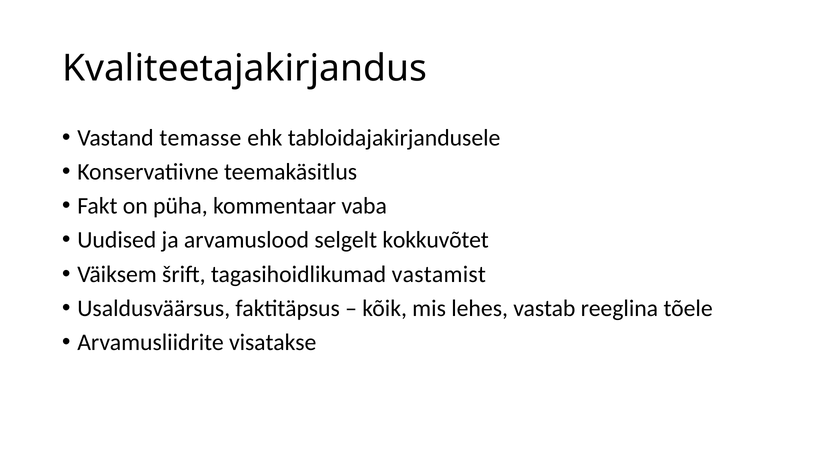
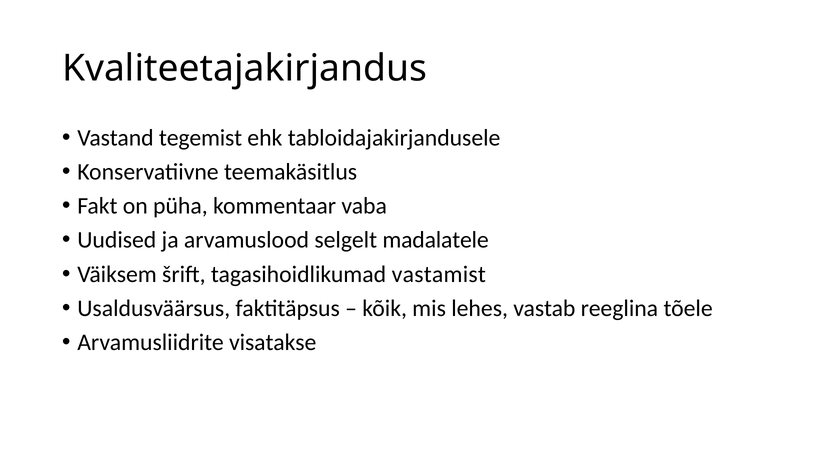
temasse: temasse -> tegemist
kokkuvõtet: kokkuvõtet -> madalatele
